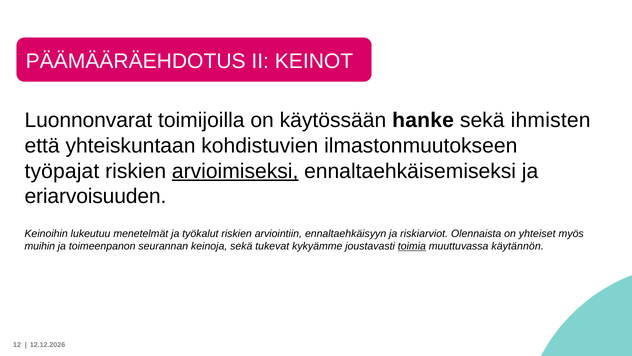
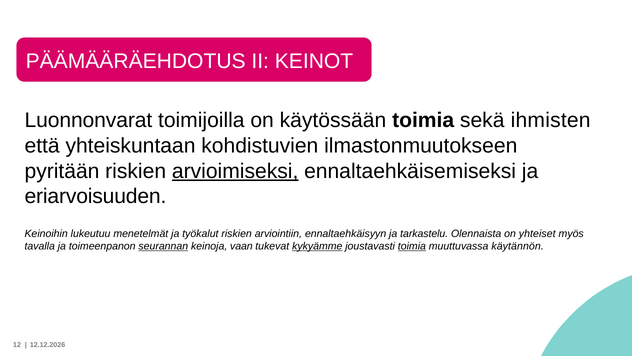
käytössään hanke: hanke -> toimia
työpajat: työpajat -> pyritään
riskiarviot: riskiarviot -> tarkastelu
muihin: muihin -> tavalla
seurannan underline: none -> present
keinoja sekä: sekä -> vaan
kykyämme underline: none -> present
